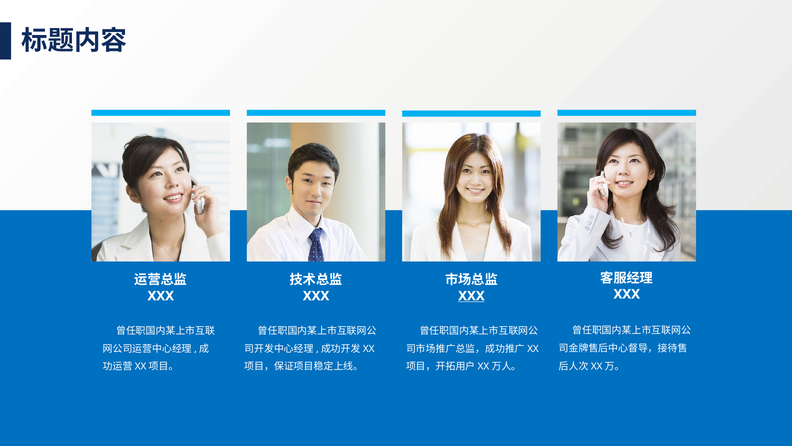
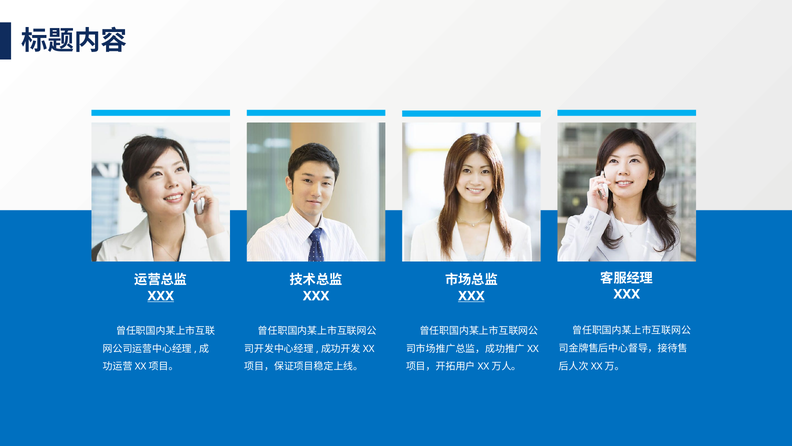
XXX at (161, 296) underline: none -> present
